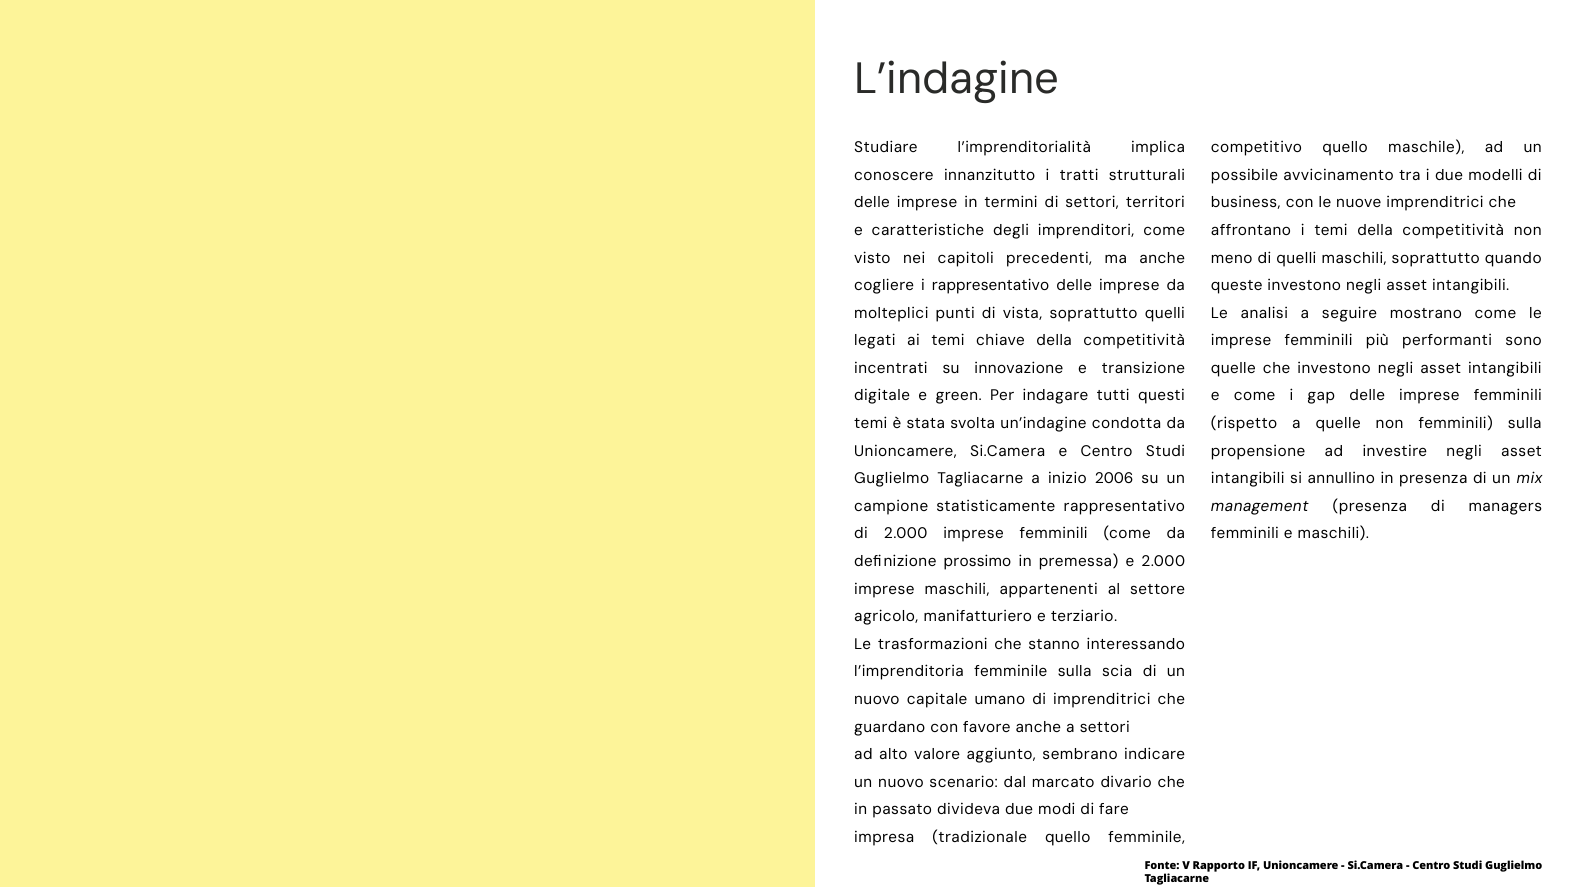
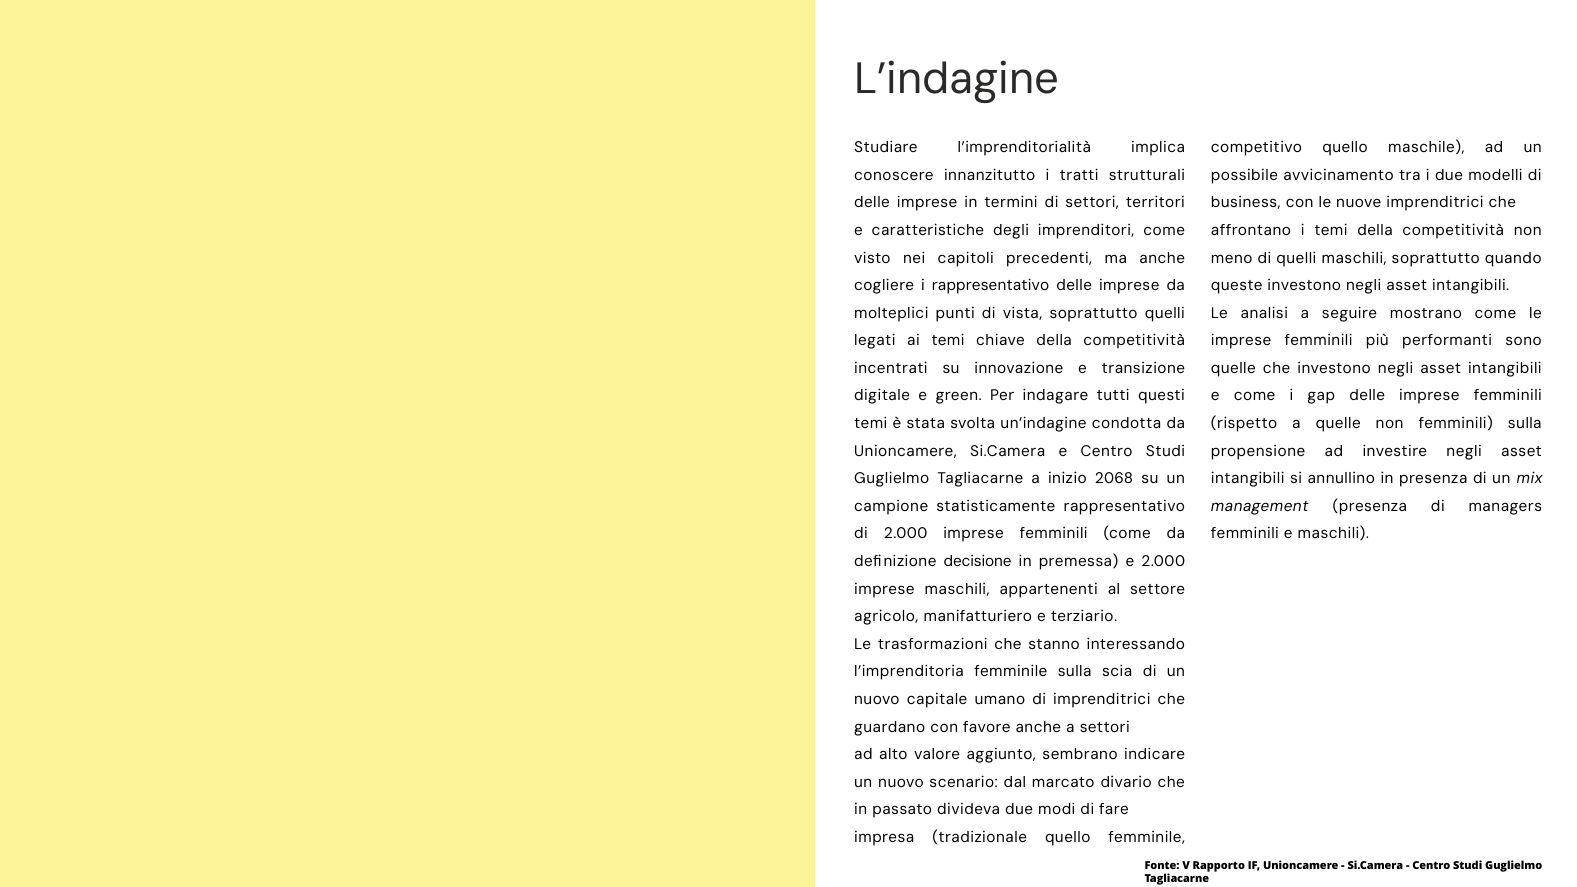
2006: 2006 -> 2068
prossimo: prossimo -> decisione
